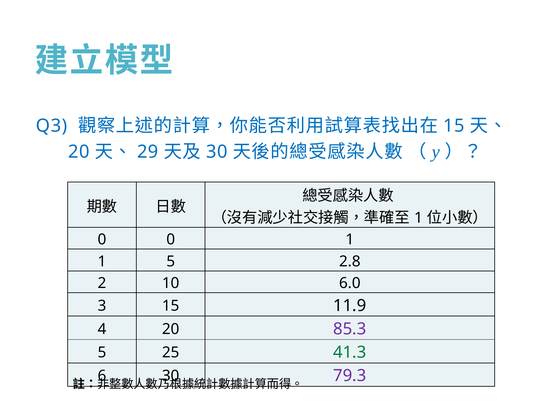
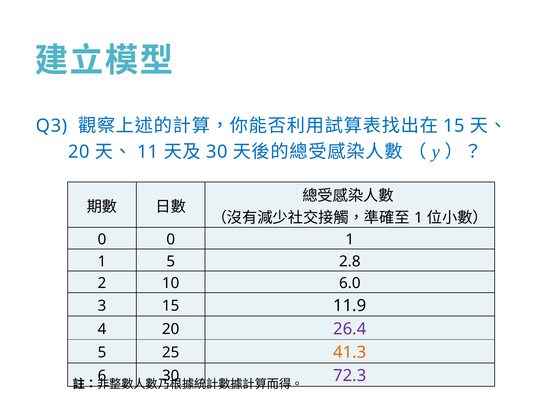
29: 29 -> 11
85.3: 85.3 -> 26.4
41.3 colour: green -> orange
79.3: 79.3 -> 72.3
